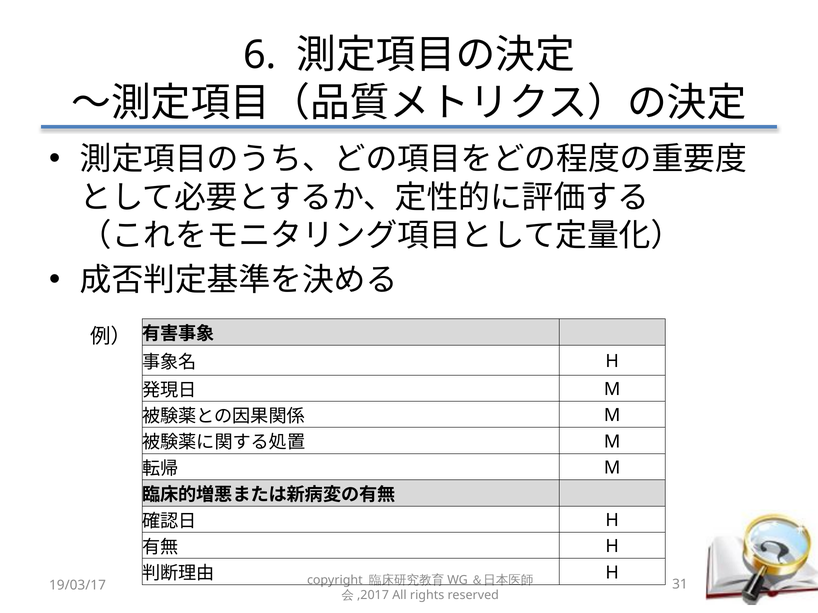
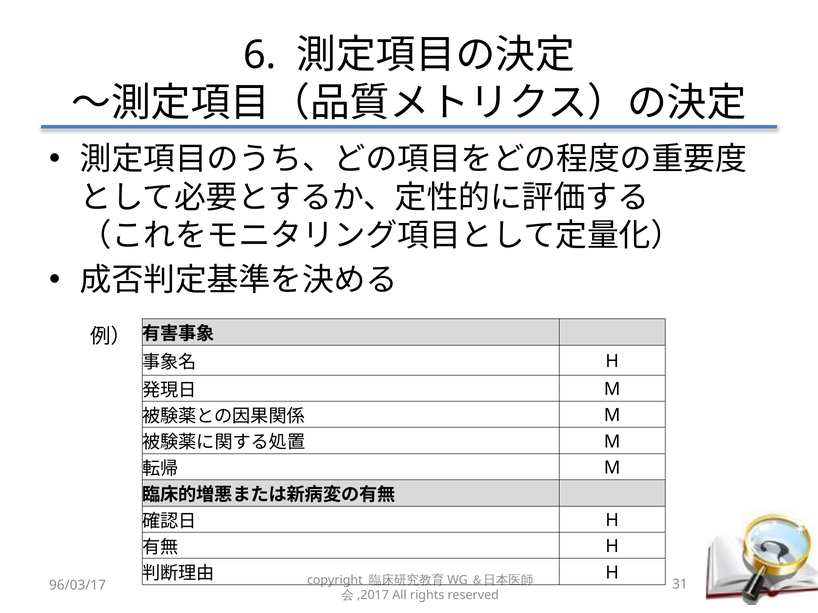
19/03/17: 19/03/17 -> 96/03/17
